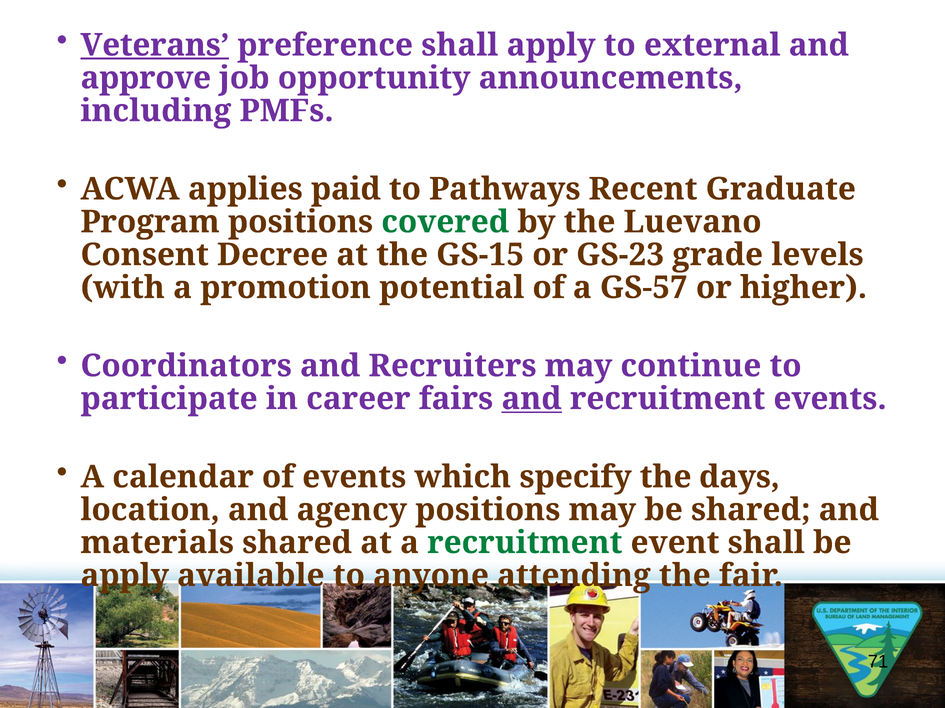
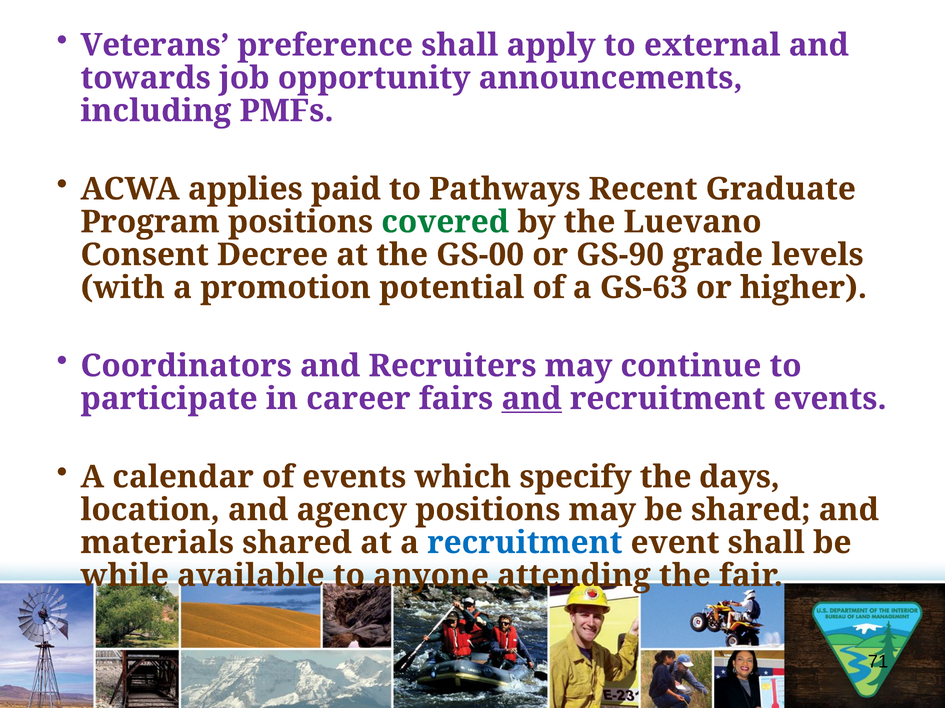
Veterans underline: present -> none
approve: approve -> towards
GS-15: GS-15 -> GS-00
GS-23: GS-23 -> GS-90
GS-57: GS-57 -> GS-63
recruitment at (525, 543) colour: green -> blue
apply at (125, 576): apply -> while
